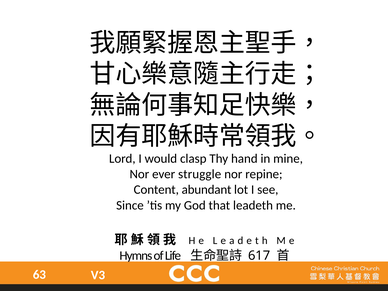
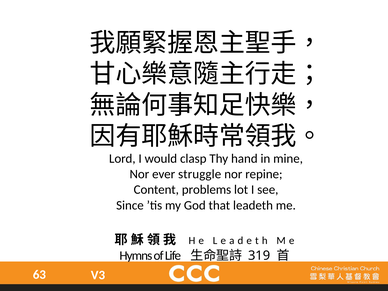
abundant: abundant -> problems
617: 617 -> 319
